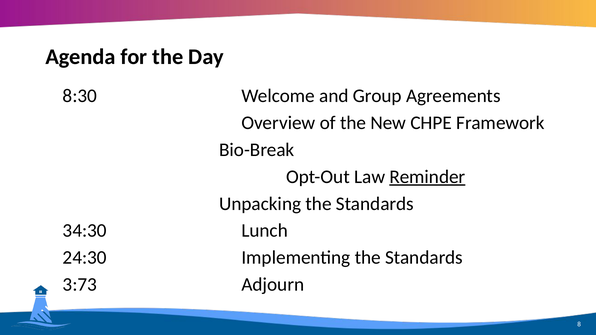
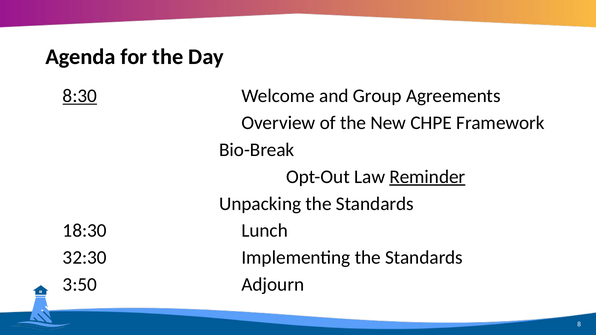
8:30 underline: none -> present
34:30: 34:30 -> 18:30
24:30: 24:30 -> 32:30
3:73: 3:73 -> 3:50
